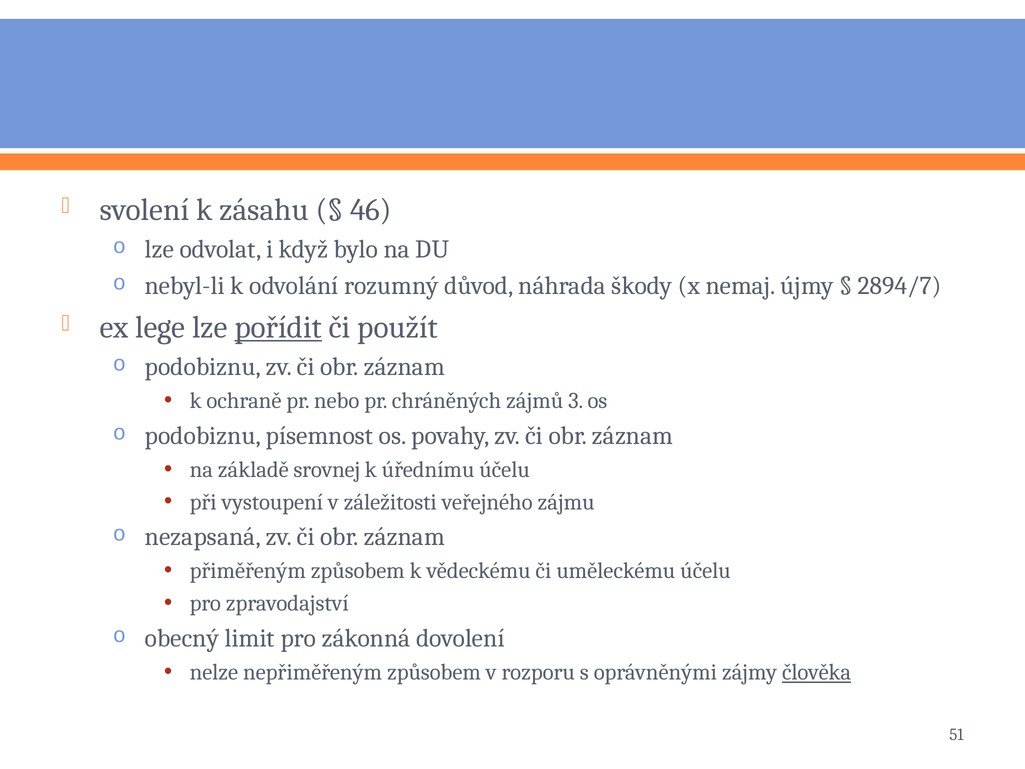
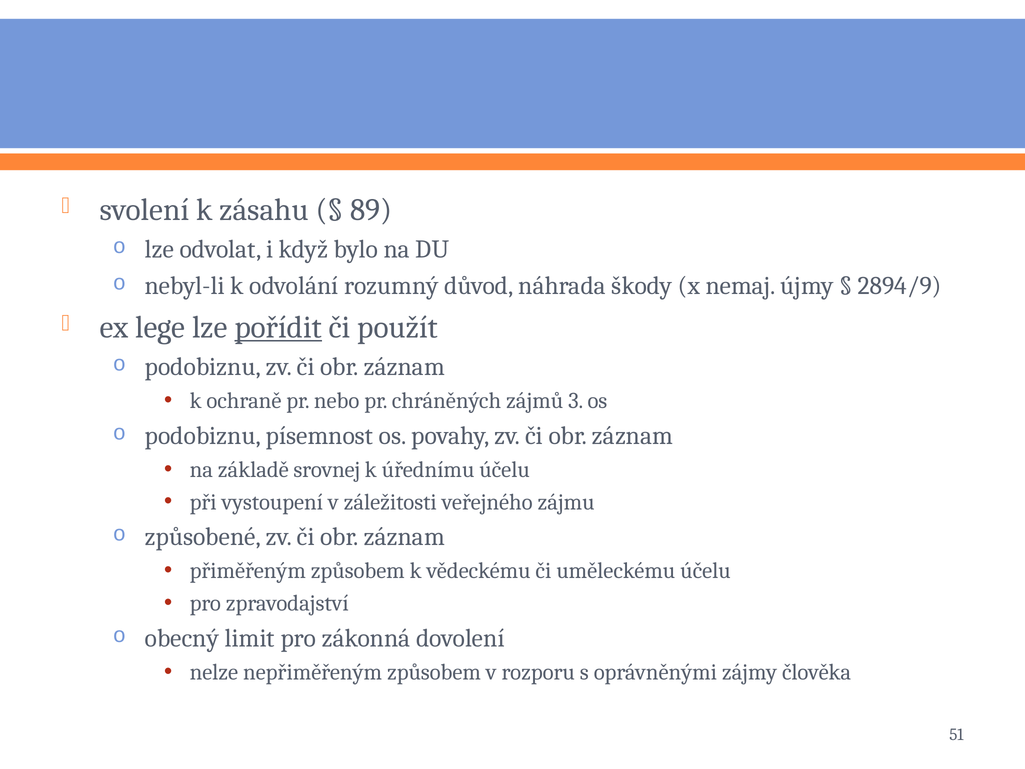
46: 46 -> 89
2894/7: 2894/7 -> 2894/9
nezapsaná: nezapsaná -> způsobené
člověka underline: present -> none
